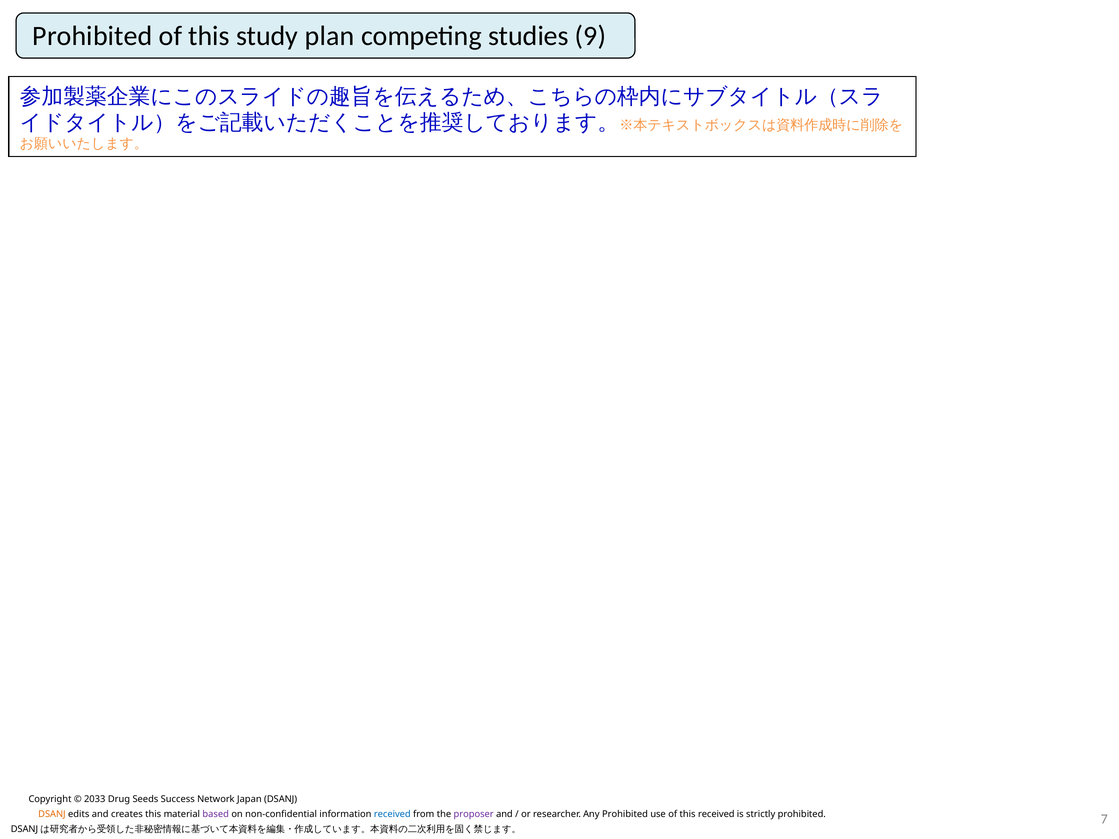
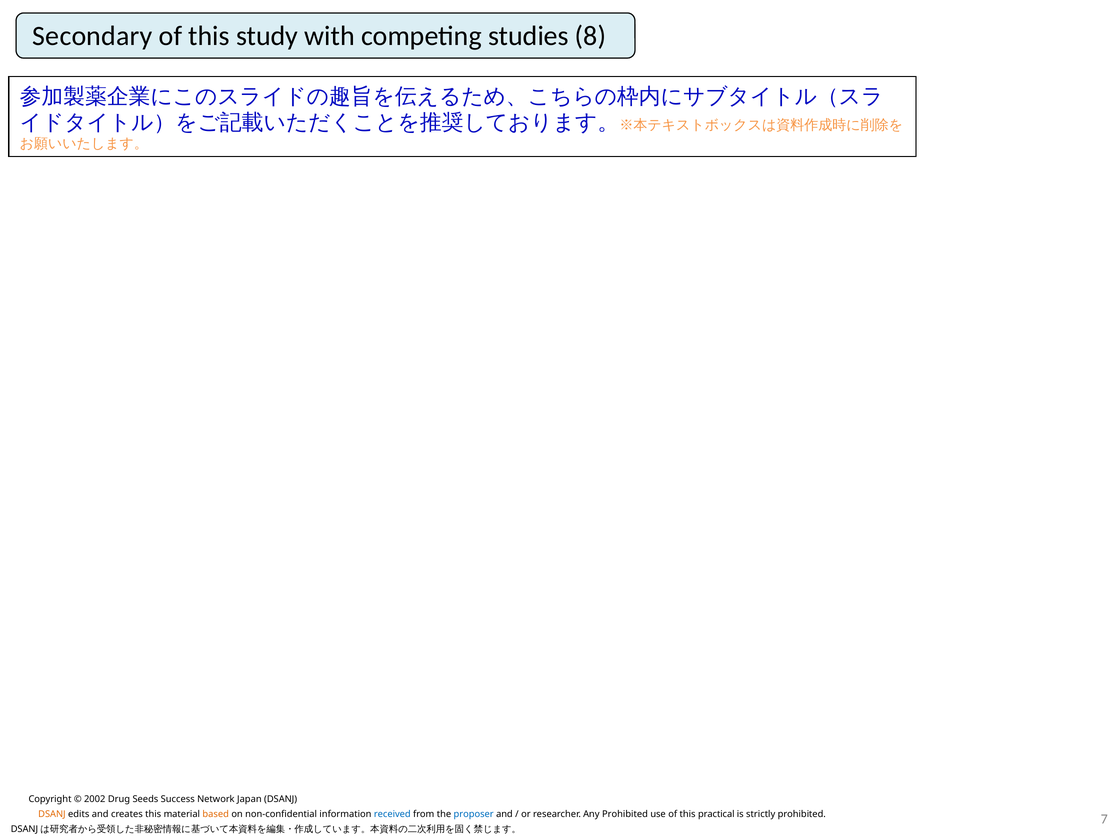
Prohibited at (92, 36): Prohibited -> Secondary
plan: plan -> with
9: 9 -> 8
2033: 2033 -> 2002
based colour: purple -> orange
proposer colour: purple -> blue
this received: received -> practical
